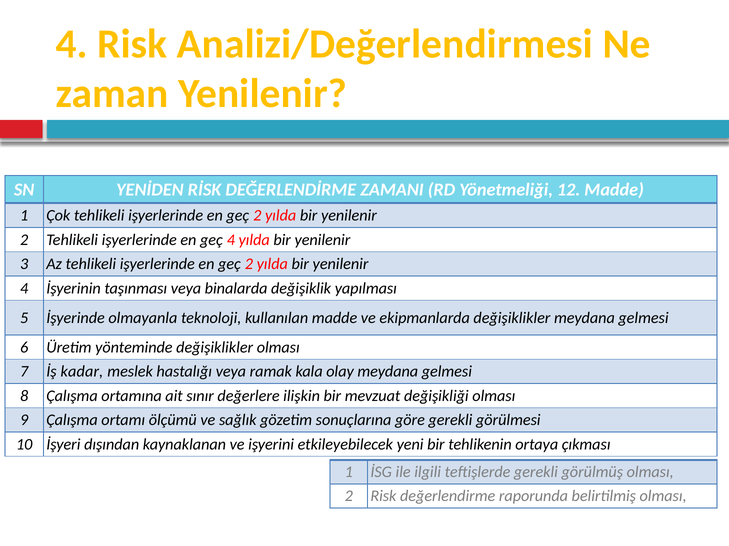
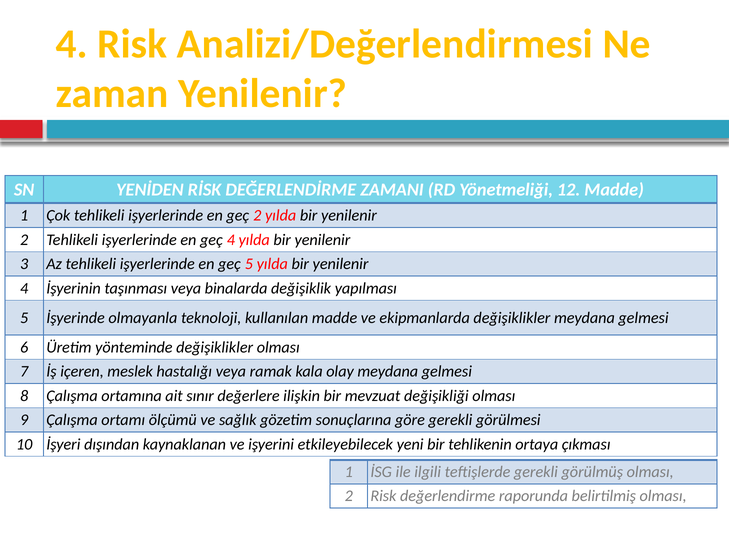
2 at (249, 264): 2 -> 5
kadar: kadar -> içeren
